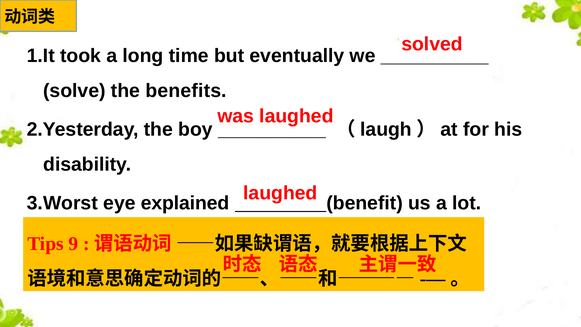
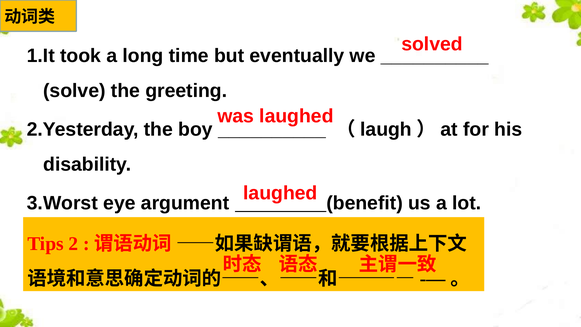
benefits: benefits -> greeting
explained: explained -> argument
9: 9 -> 2
